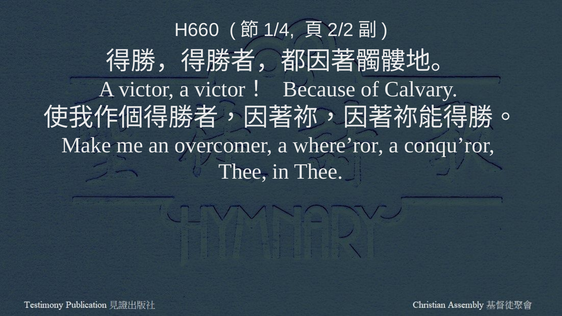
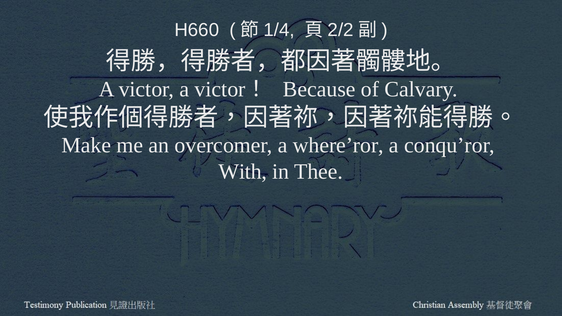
Thee at (243, 172): Thee -> With
